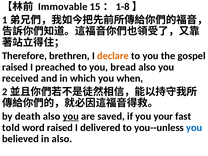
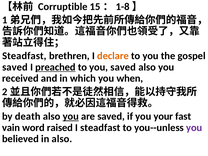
Immovable: Immovable -> Corruptible
Therefore at (24, 56): Therefore -> Steadfast
raised at (15, 67): raised -> saved
preached underline: none -> present
you bread: bread -> saved
told: told -> vain
I delivered: delivered -> steadfast
you at (194, 128) colour: blue -> purple
